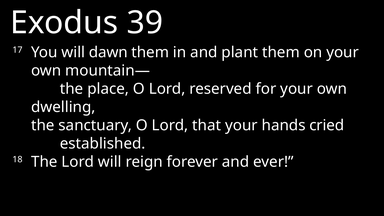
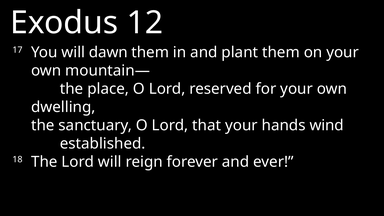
39: 39 -> 12
cried: cried -> wind
